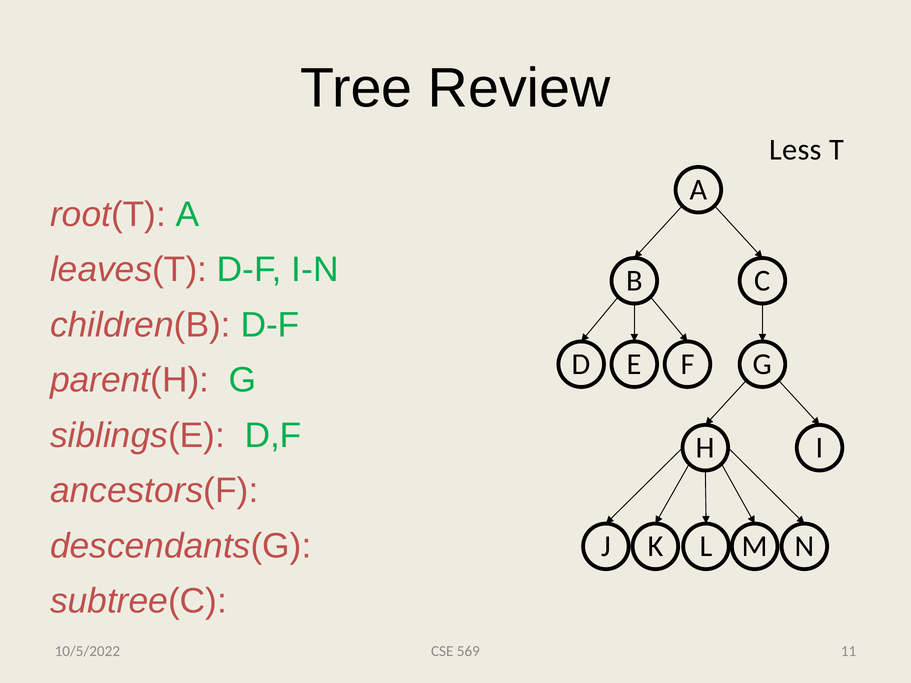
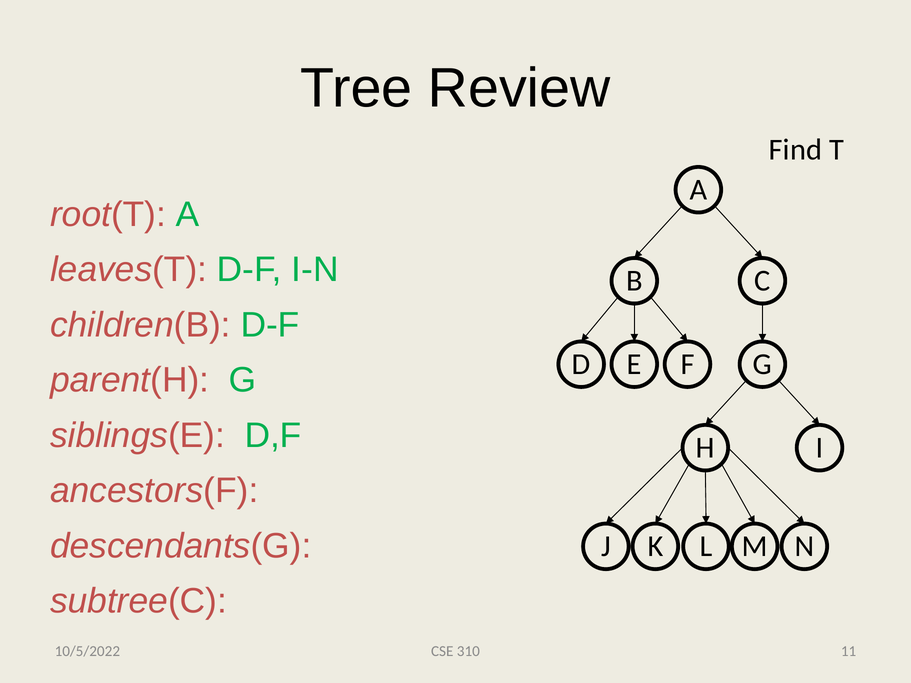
Less: Less -> Find
569: 569 -> 310
